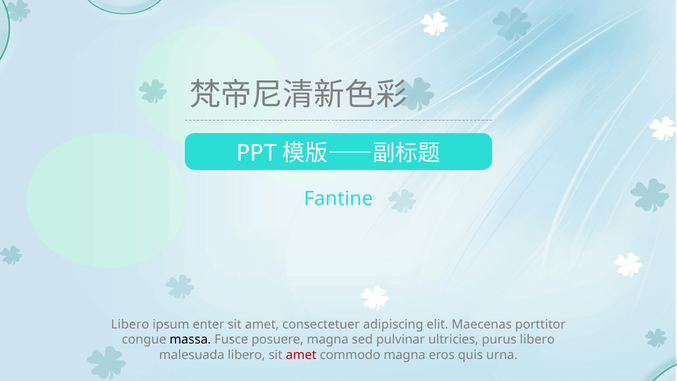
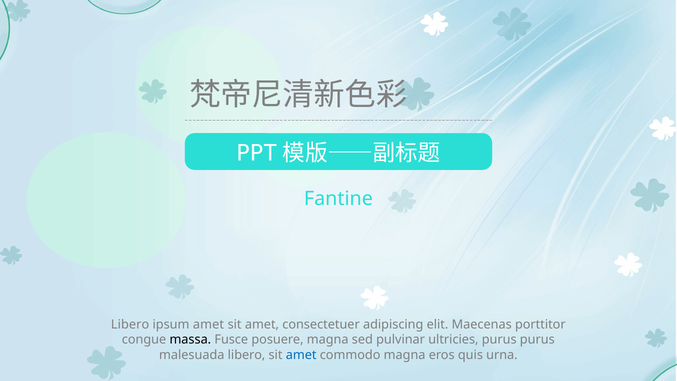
ipsum enter: enter -> amet
purus libero: libero -> purus
amet at (301, 355) colour: red -> blue
